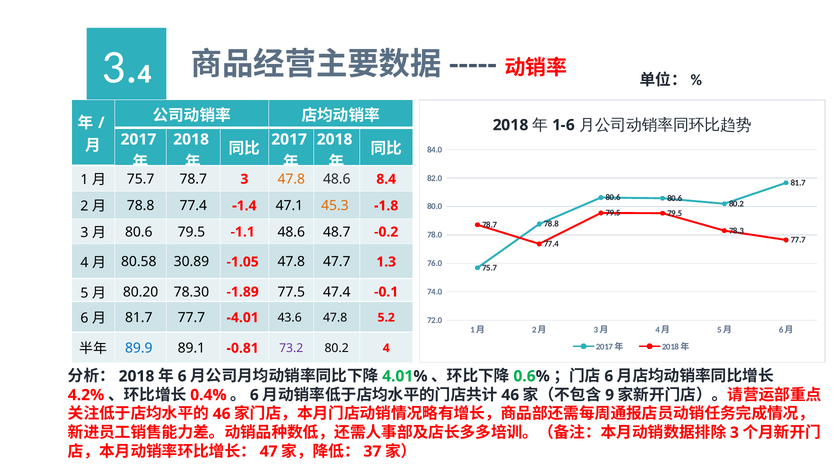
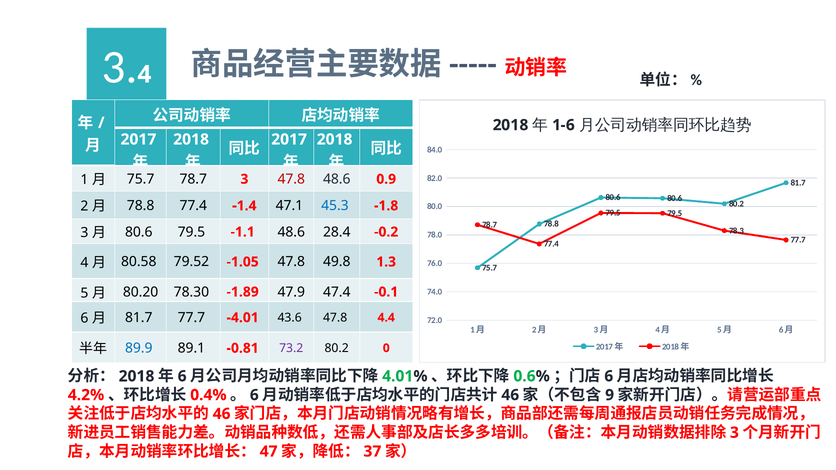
47.8 at (291, 179) colour: orange -> red
8.4: 8.4 -> 0.9
45.3 colour: orange -> blue
48.7: 48.7 -> 28.4
30.89: 30.89 -> 79.52
47.7: 47.7 -> 49.8
77.5: 77.5 -> 47.9
5.2: 5.2 -> 4.4
80.2 4: 4 -> 0
